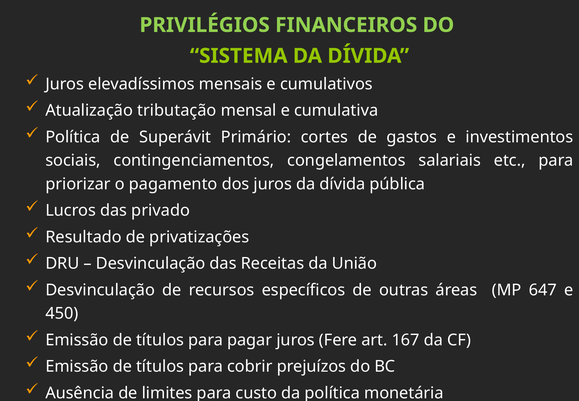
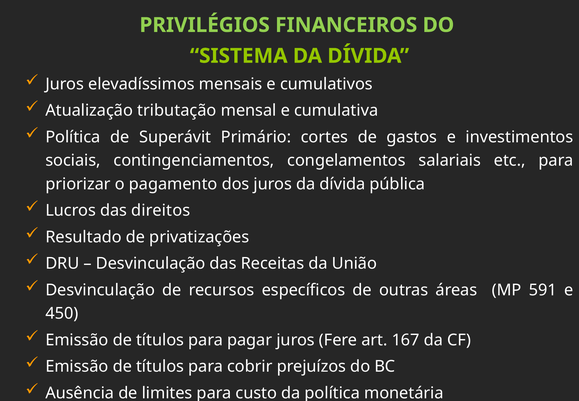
privado: privado -> direitos
647: 647 -> 591
